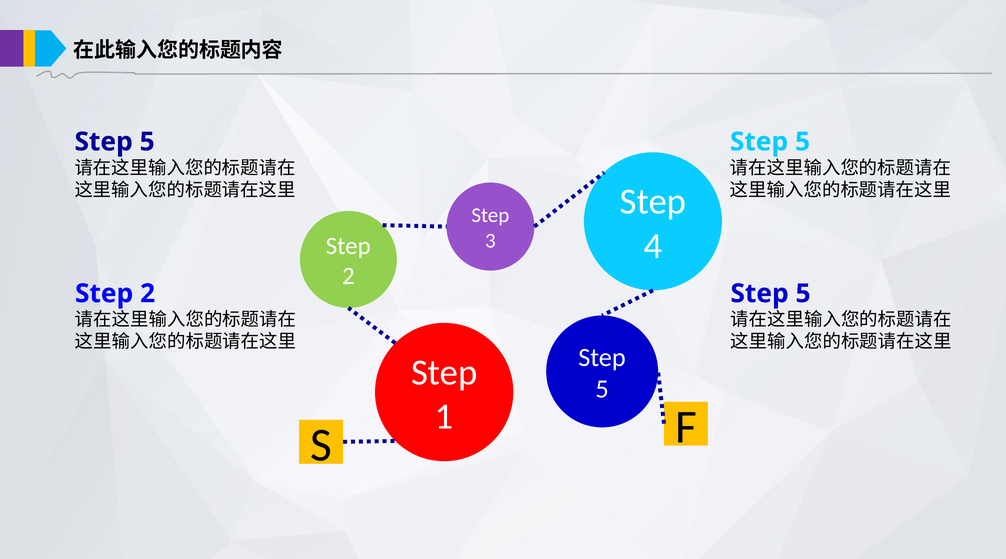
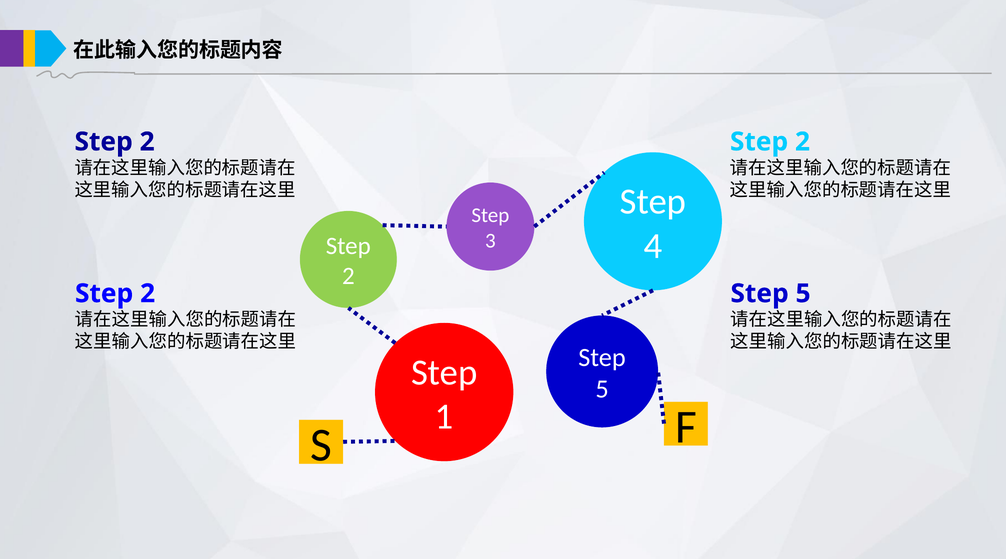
5 at (147, 142): 5 -> 2
5 at (803, 142): 5 -> 2
